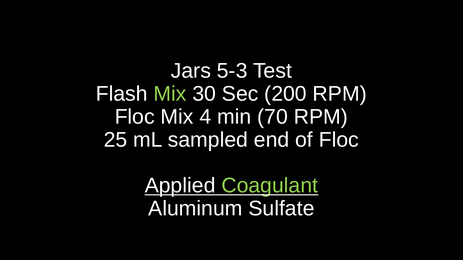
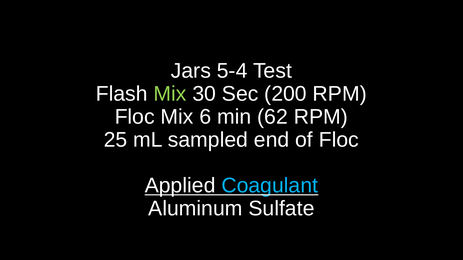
5-3: 5-3 -> 5-4
4: 4 -> 6
70: 70 -> 62
Coagulant colour: light green -> light blue
